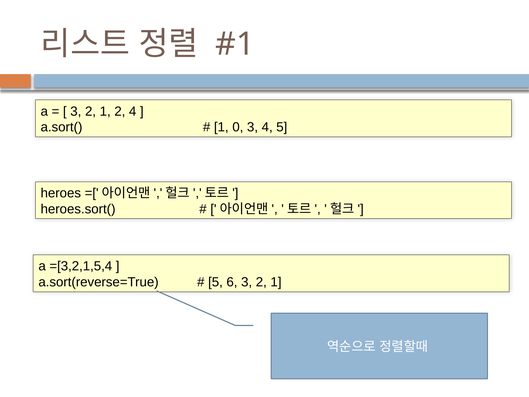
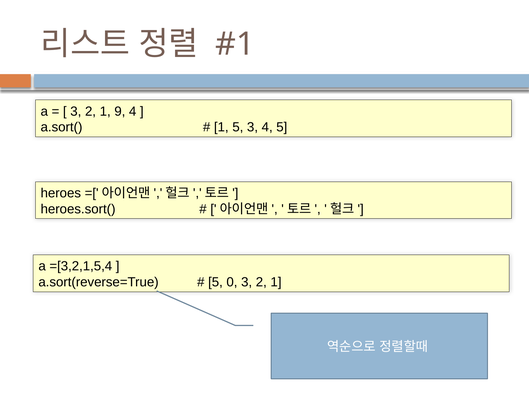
1 2: 2 -> 9
1 0: 0 -> 5
6: 6 -> 0
